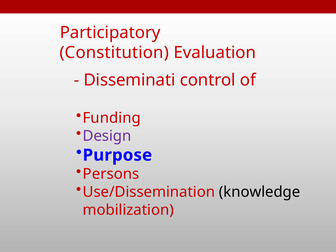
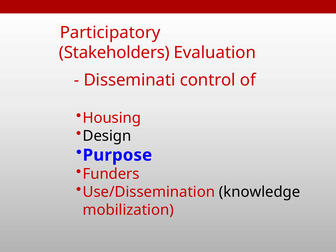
Constitution: Constitution -> Stakeholders
Funding: Funding -> Housing
Design colour: purple -> black
Persons: Persons -> Funders
